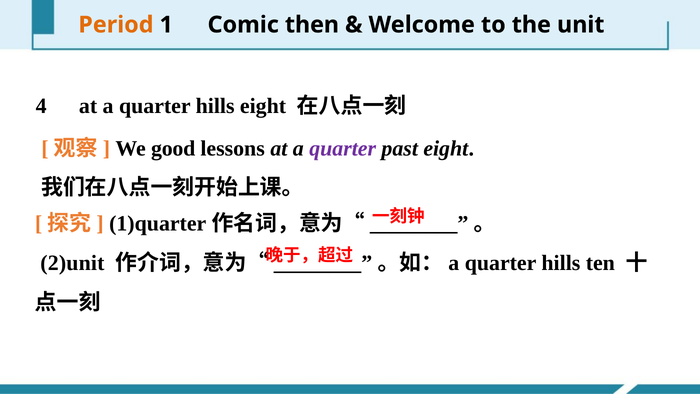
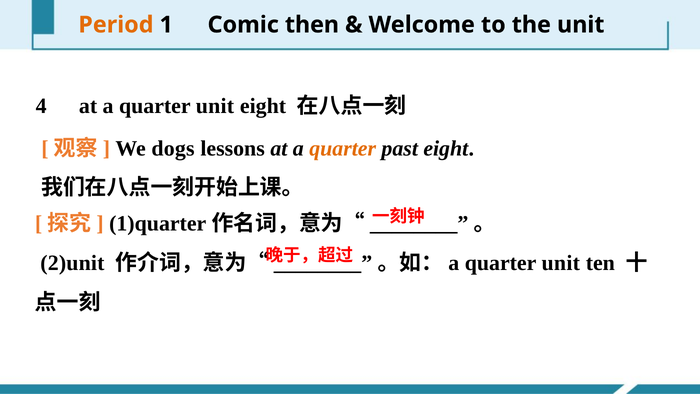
at a quarter hills: hills -> unit
good: good -> dogs
quarter at (343, 148) colour: purple -> orange
hills at (561, 263): hills -> unit
